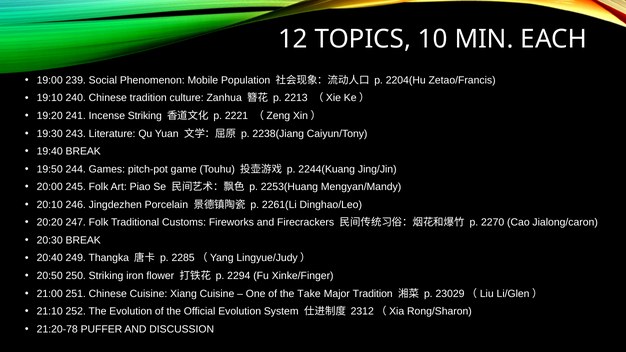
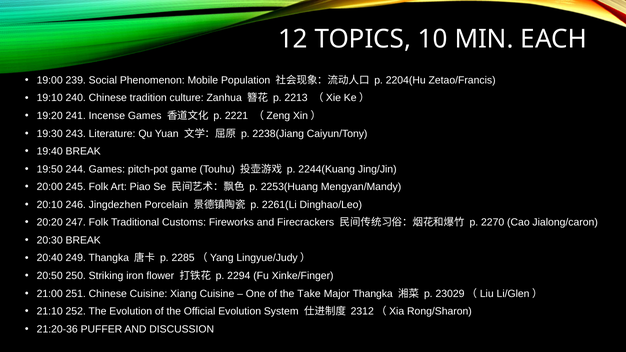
Incense Striking: Striking -> Games
Major Tradition: Tradition -> Thangka
21:20-78: 21:20-78 -> 21:20-36
